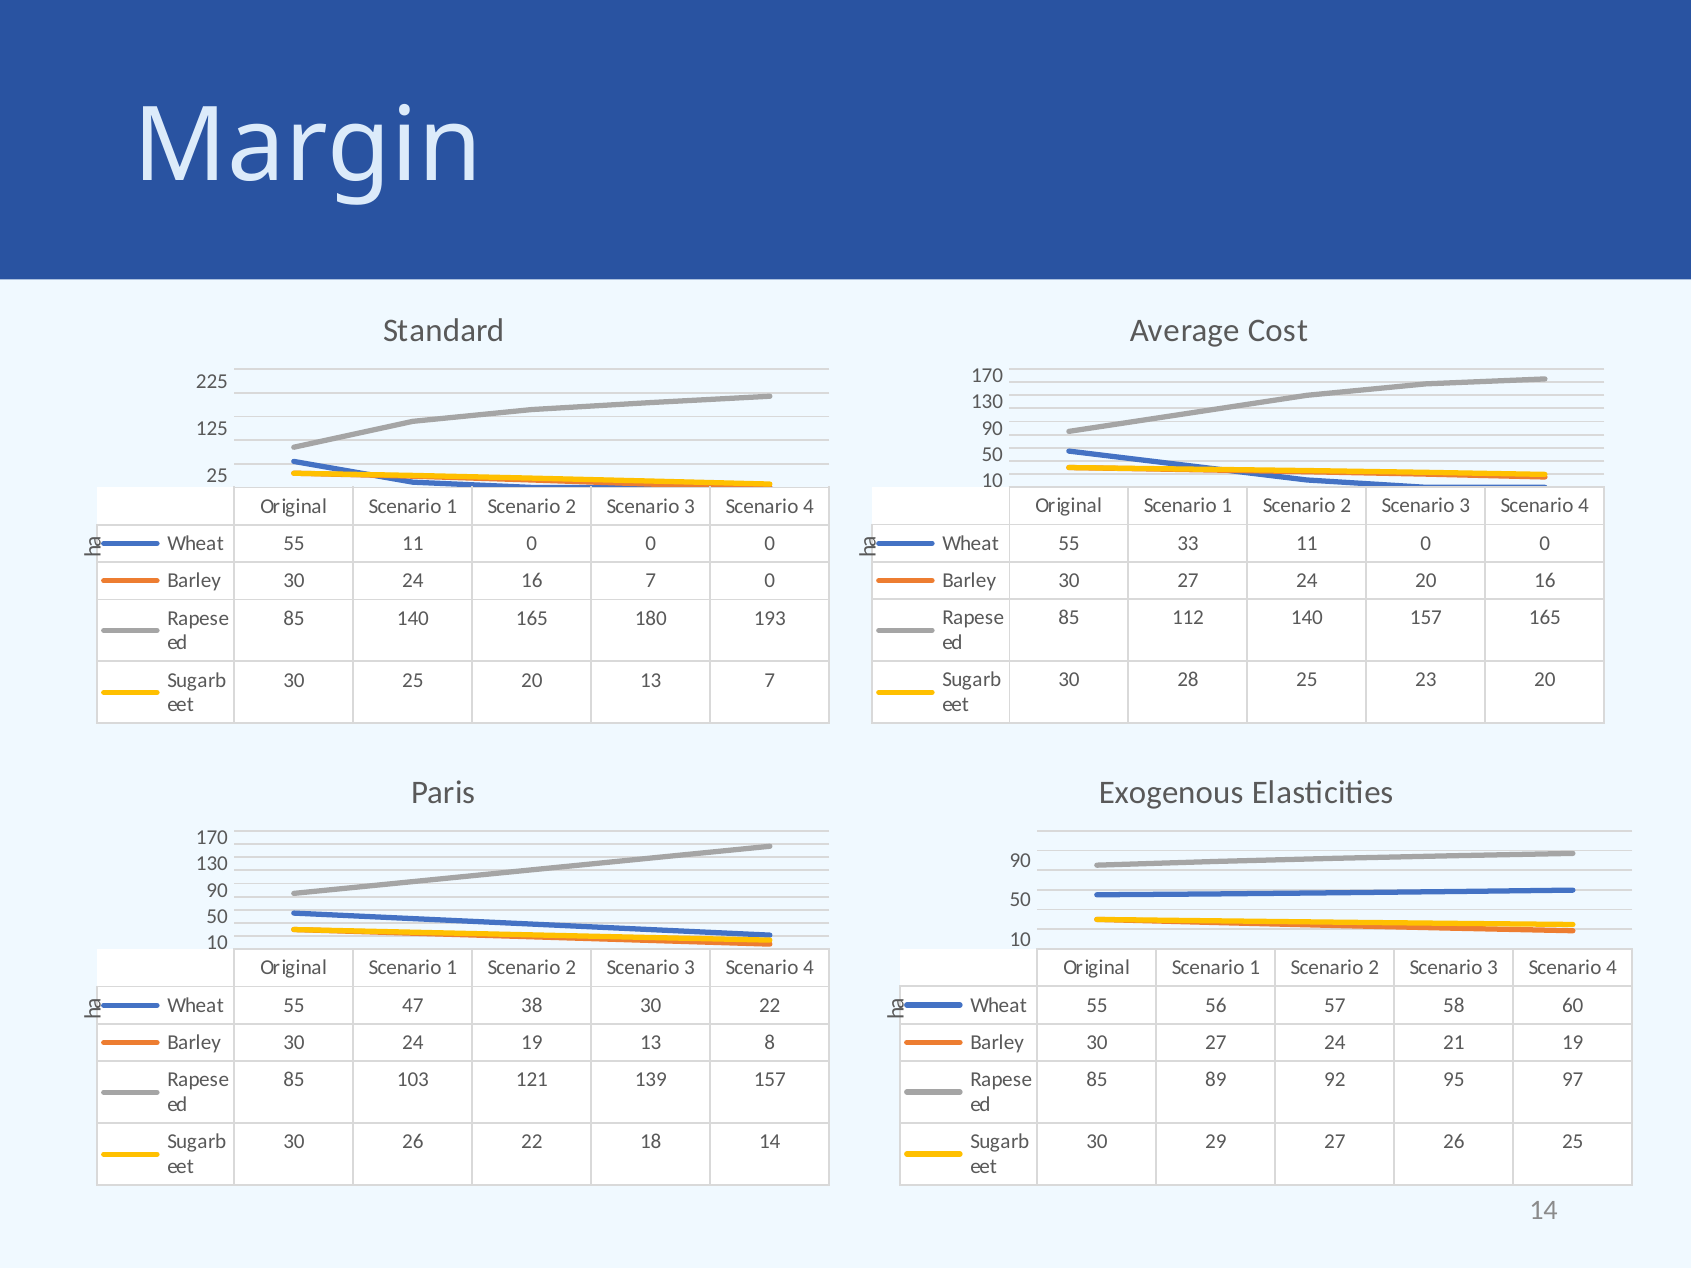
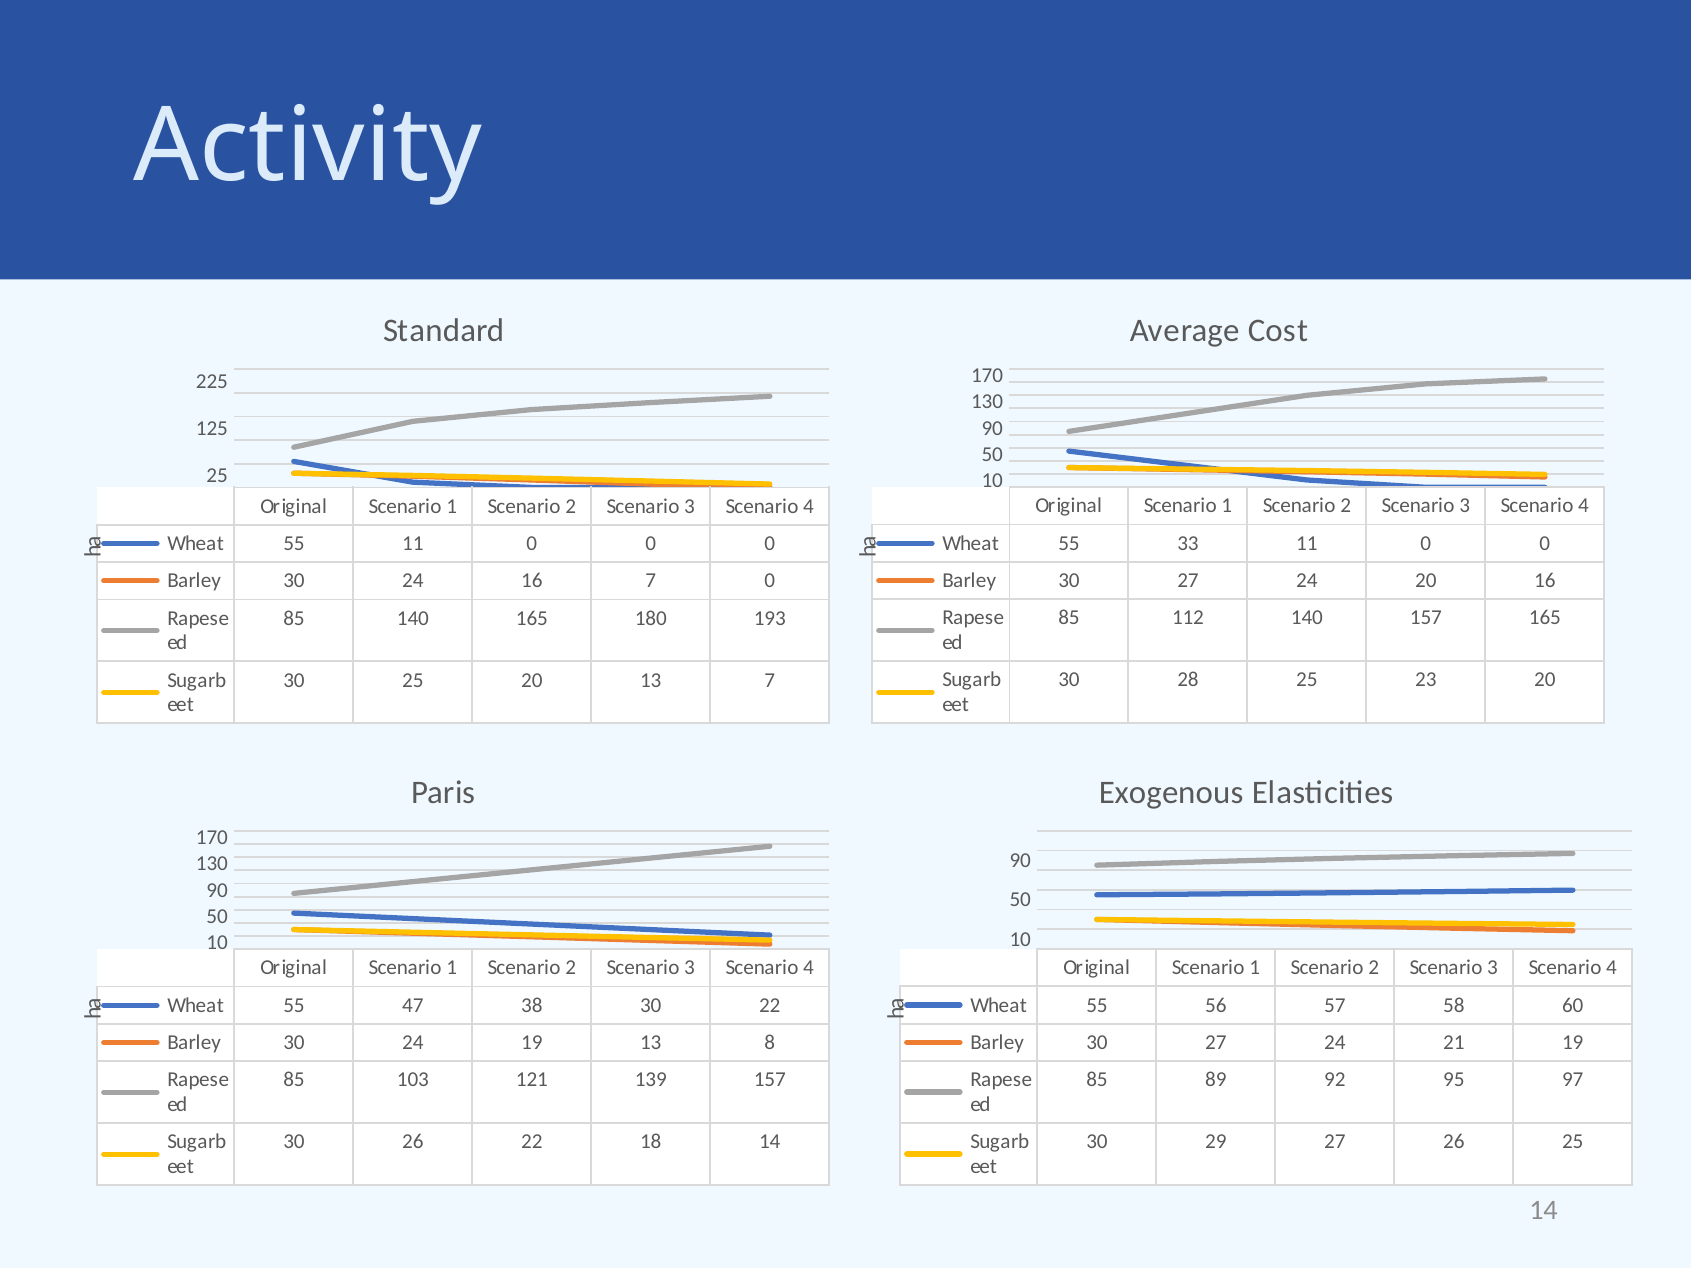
Margin: Margin -> Activity
